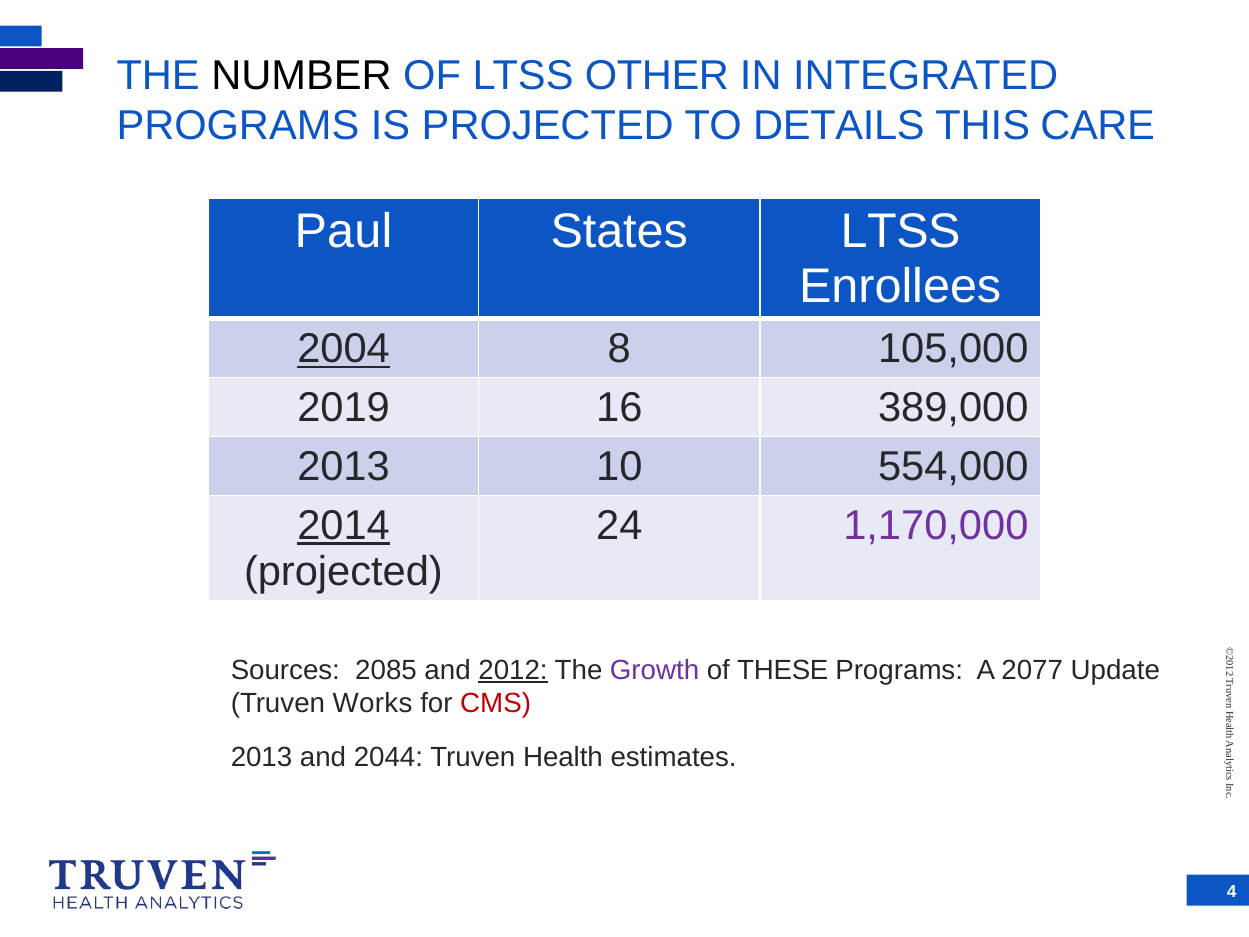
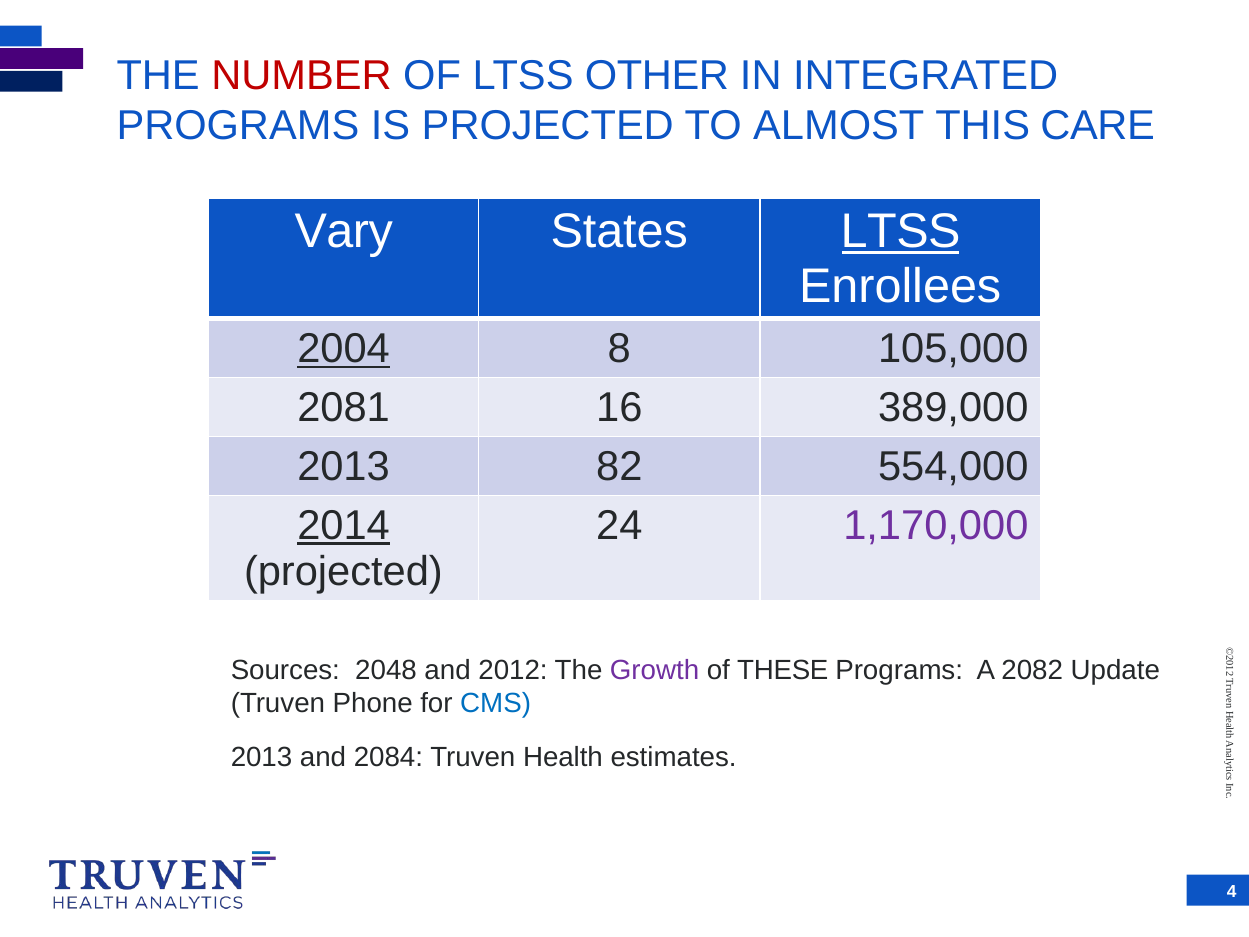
NUMBER colour: black -> red
DETAILS: DETAILS -> ALMOST
Paul: Paul -> Vary
LTSS at (901, 232) underline: none -> present
2019: 2019 -> 2081
10: 10 -> 82
2085: 2085 -> 2048
2012 underline: present -> none
2077: 2077 -> 2082
Works: Works -> Phone
CMS colour: red -> blue
2044: 2044 -> 2084
